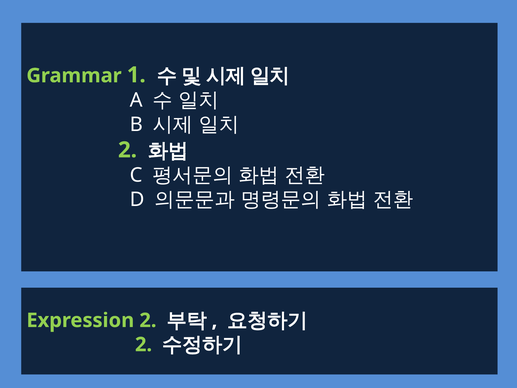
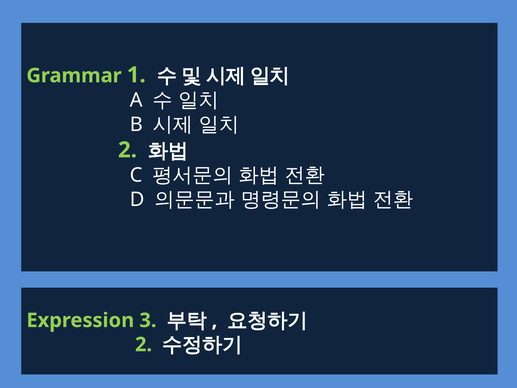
Expression 2: 2 -> 3
